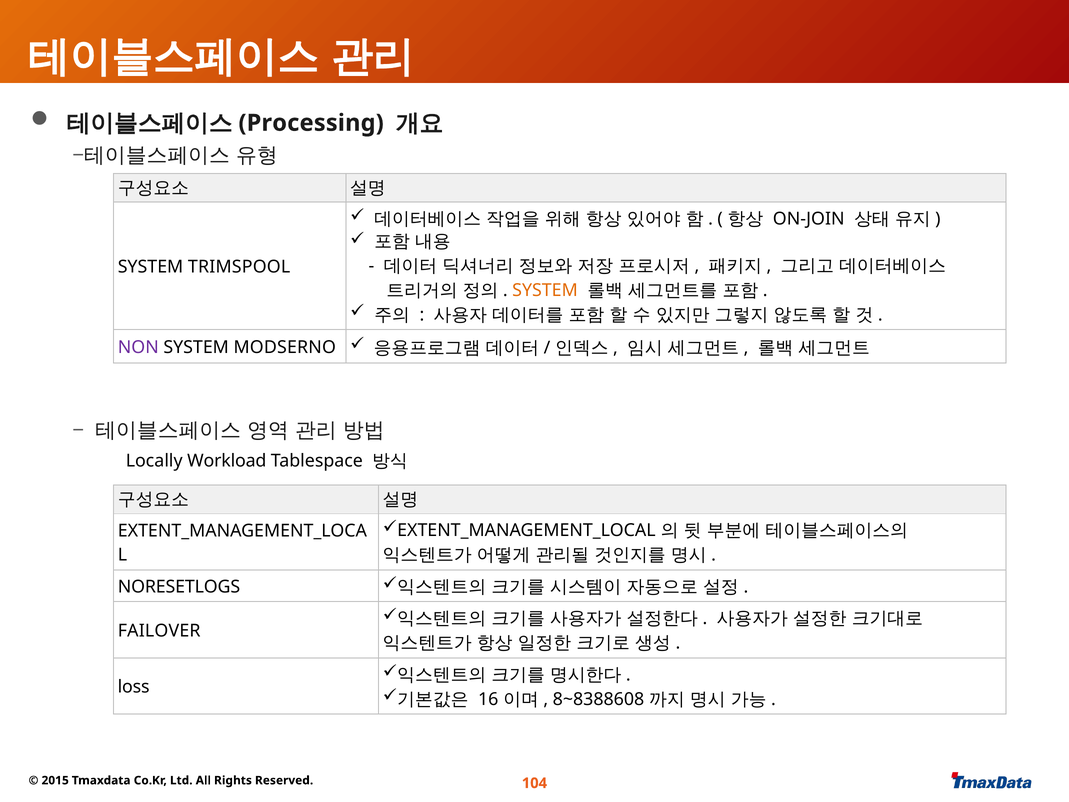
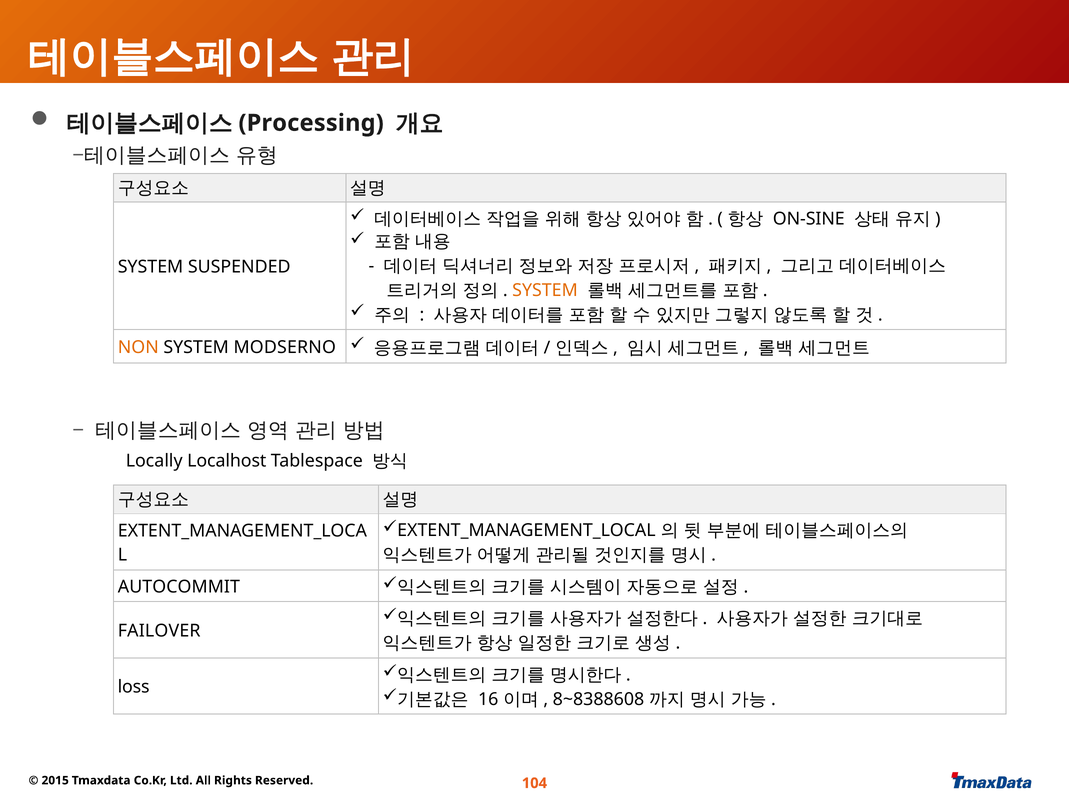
ON-JOIN: ON-JOIN -> ON-SINE
TRIMSPOOL: TRIMSPOOL -> SUSPENDED
NON colour: purple -> orange
Workload: Workload -> Localhost
NORESETLOGS: NORESETLOGS -> AUTOCOMMIT
